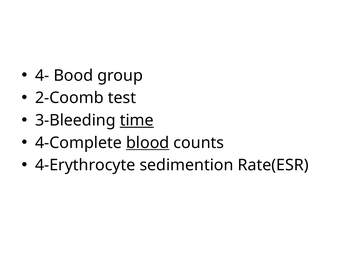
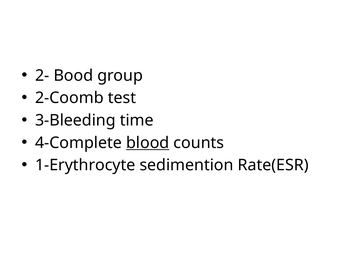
4-: 4- -> 2-
time underline: present -> none
4-Erythrocyte: 4-Erythrocyte -> 1-Erythrocyte
